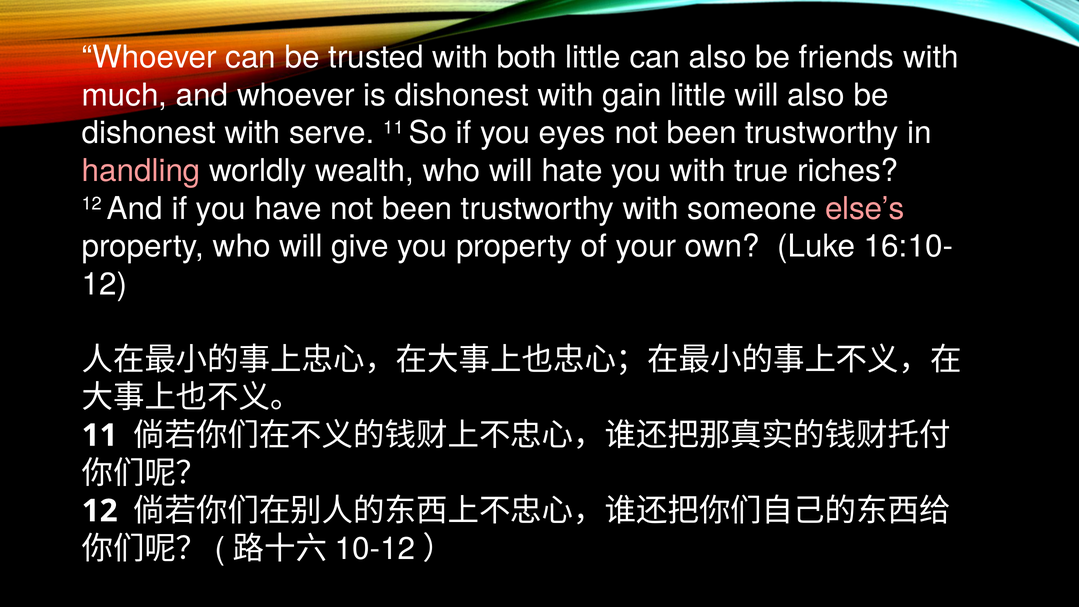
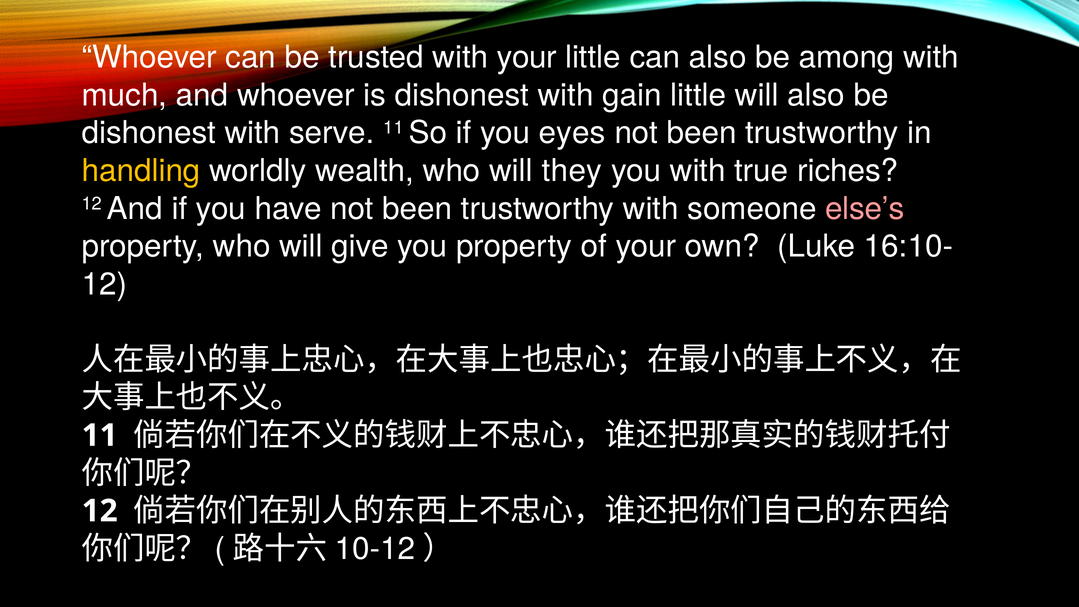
with both: both -> your
friends: friends -> among
handling colour: pink -> yellow
hate: hate -> they
